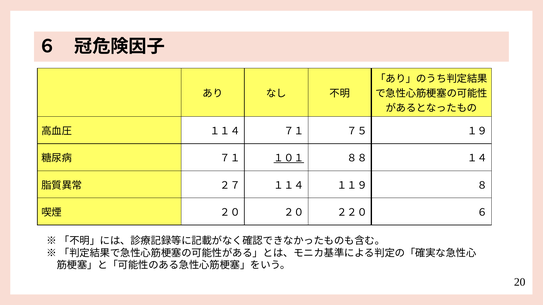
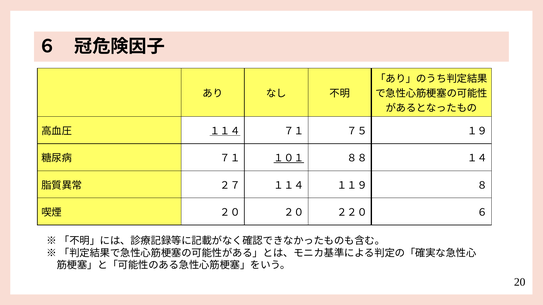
１１４ at (225, 131) underline: none -> present
